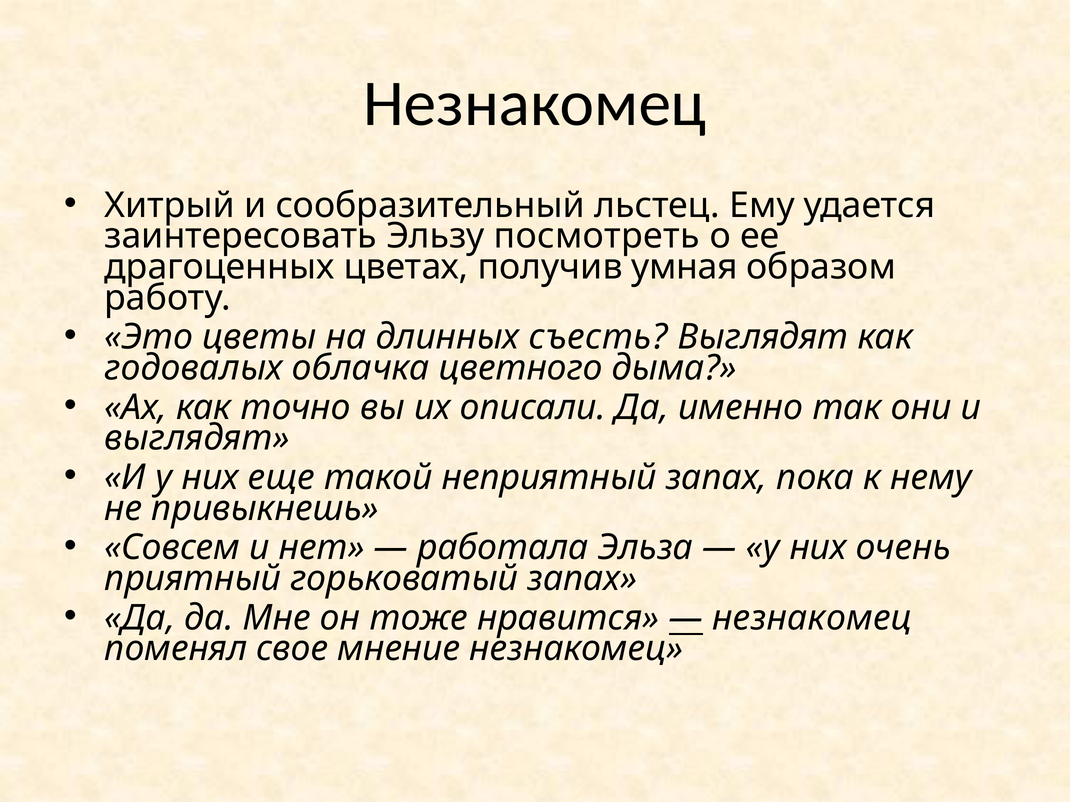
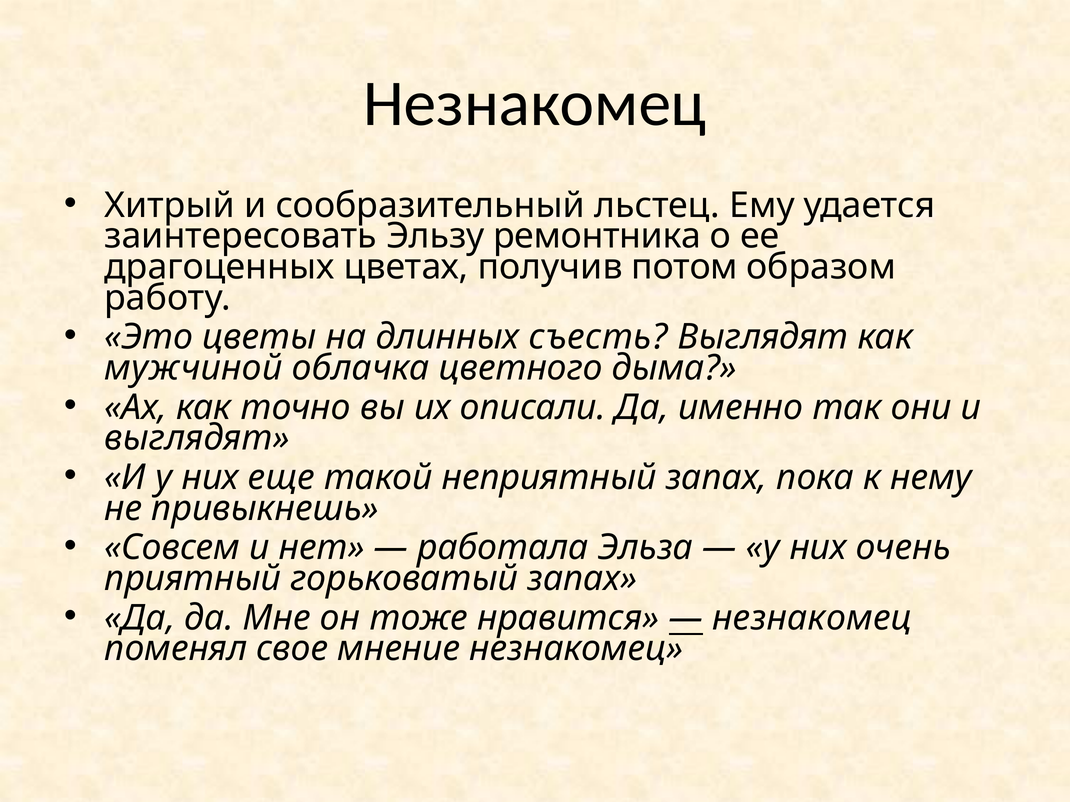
посмотреть: посмотреть -> ремонтника
умная: умная -> потом
годовалых: годовалых -> мужчиной
